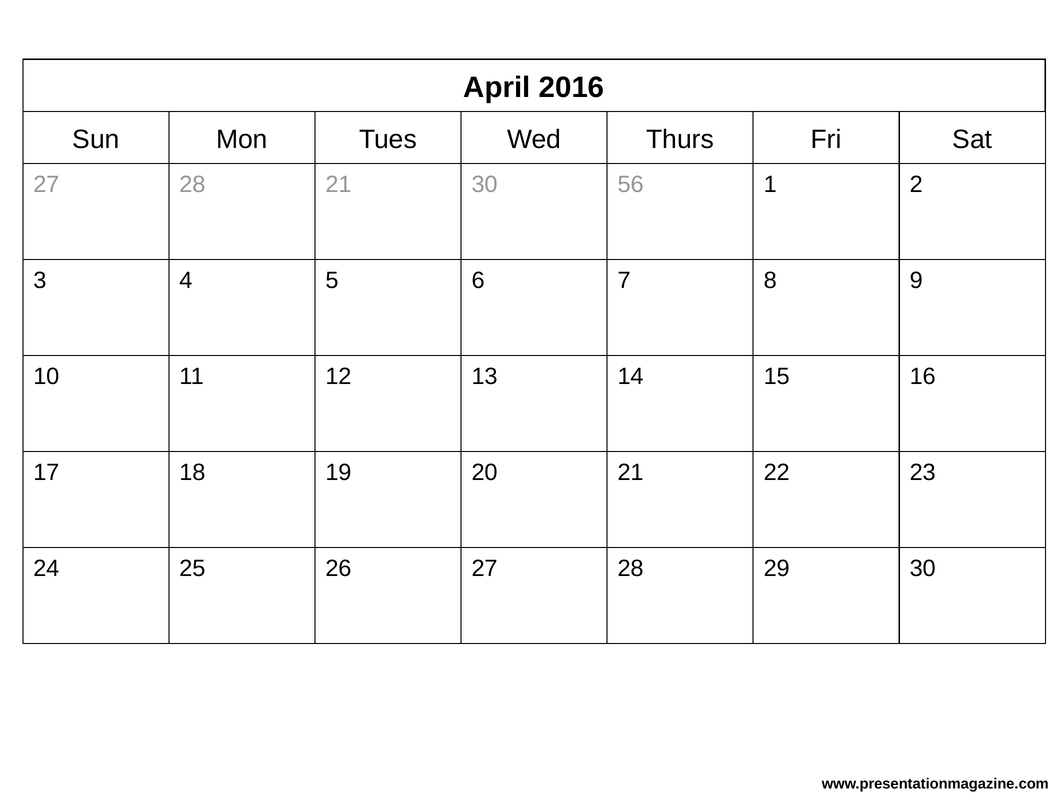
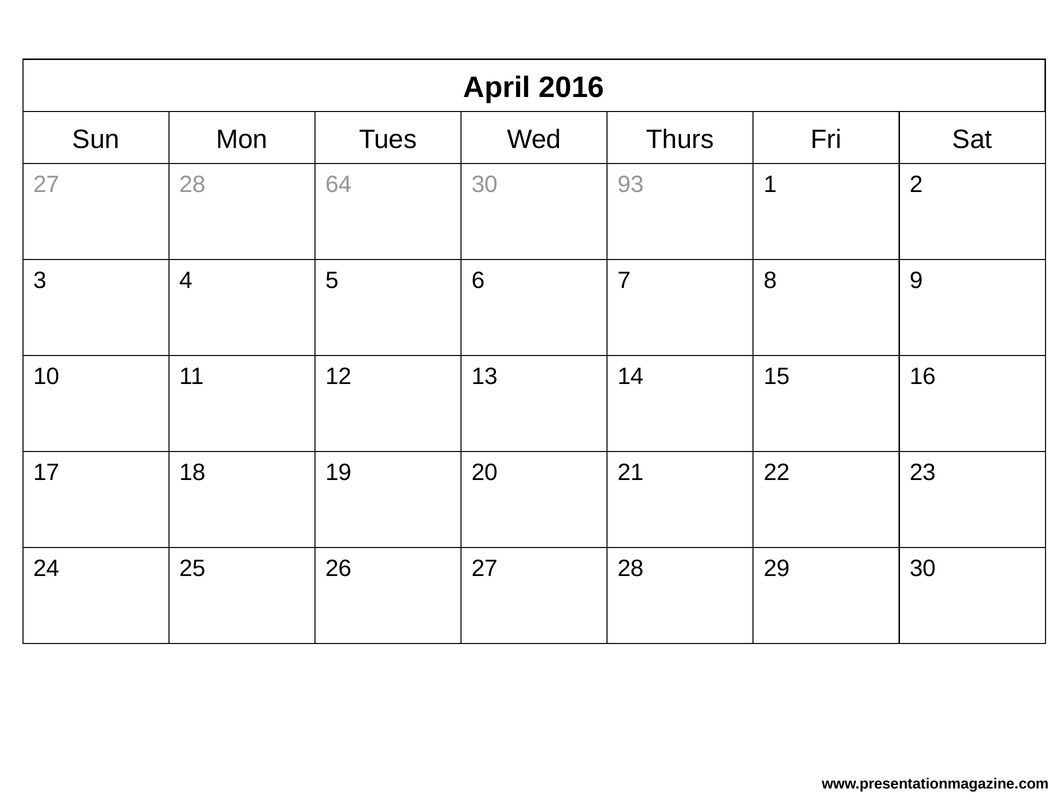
28 21: 21 -> 64
56: 56 -> 93
